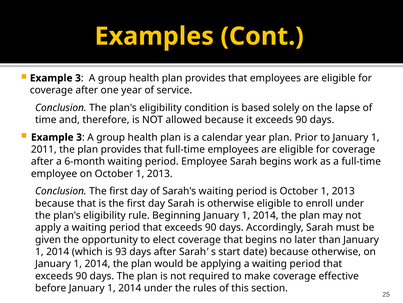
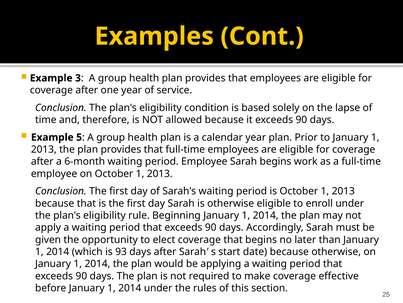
3 at (79, 137): 3 -> 5
2011 at (44, 149): 2011 -> 2013
